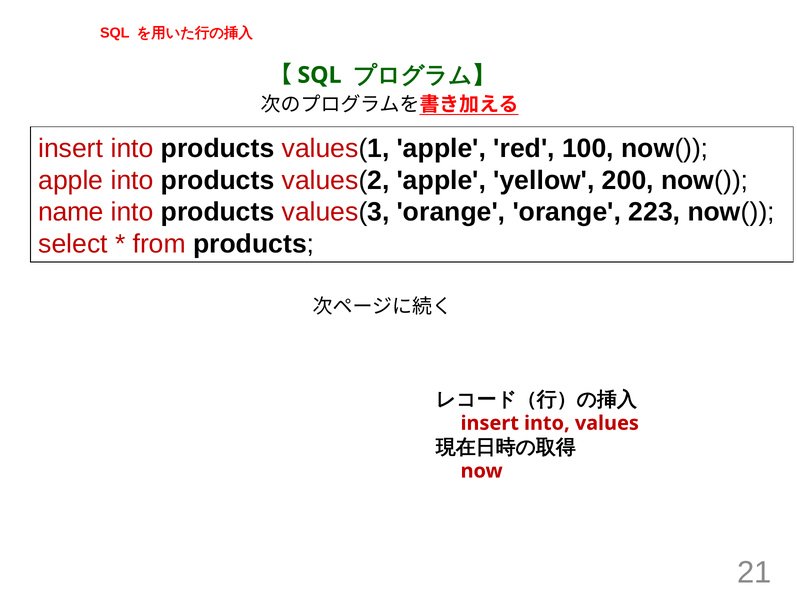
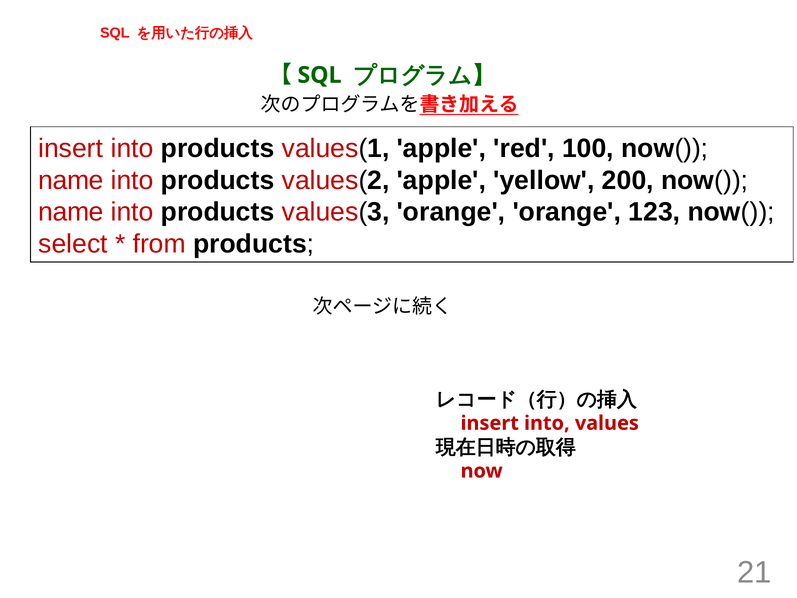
apple at (71, 180): apple -> name
223: 223 -> 123
